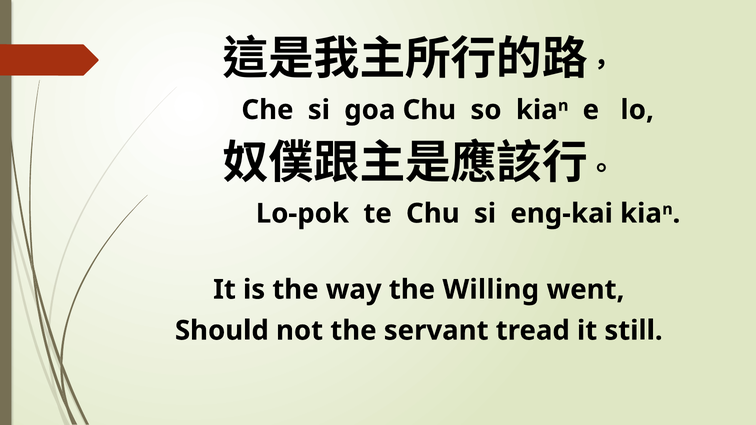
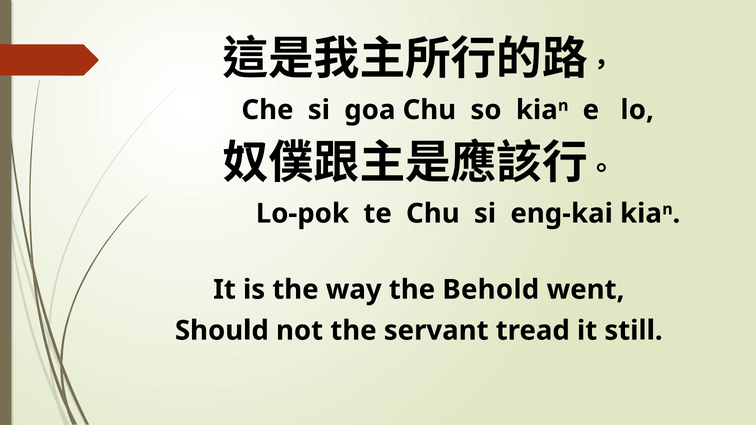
Willing: Willing -> Behold
